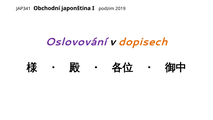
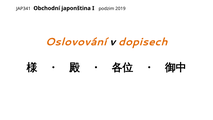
Oslovování colour: purple -> orange
